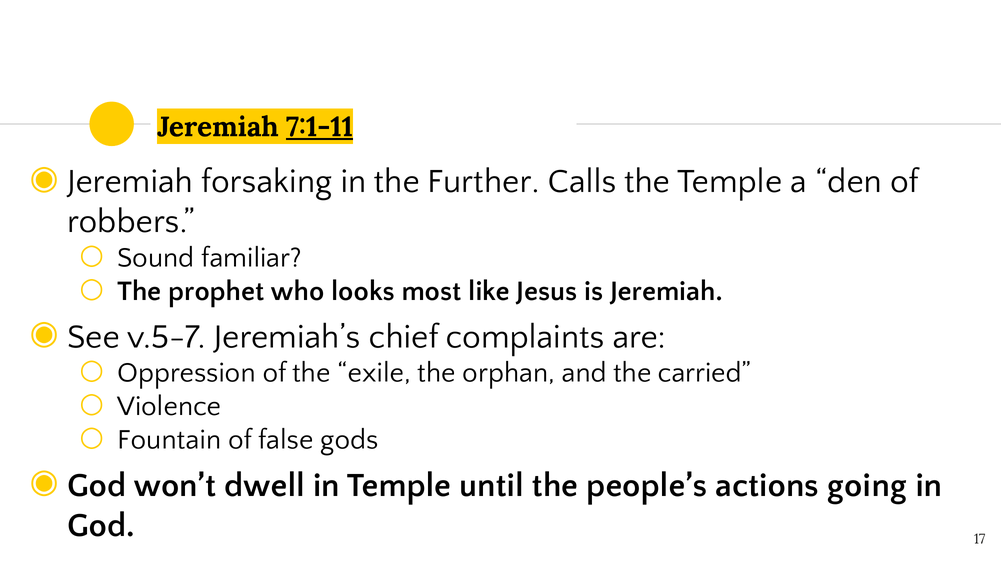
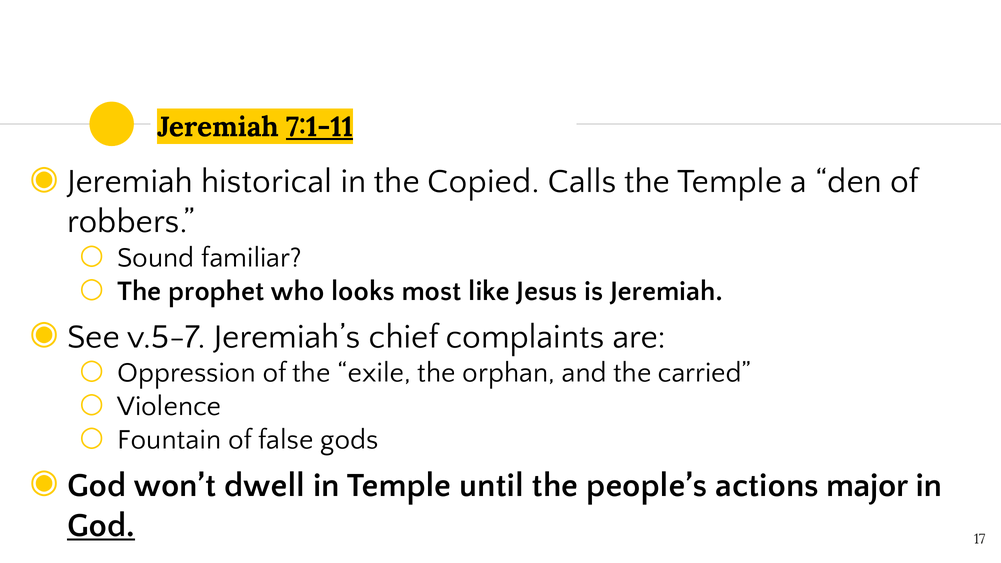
forsaking: forsaking -> historical
Further: Further -> Copied
going: going -> major
God at (101, 525) underline: none -> present
